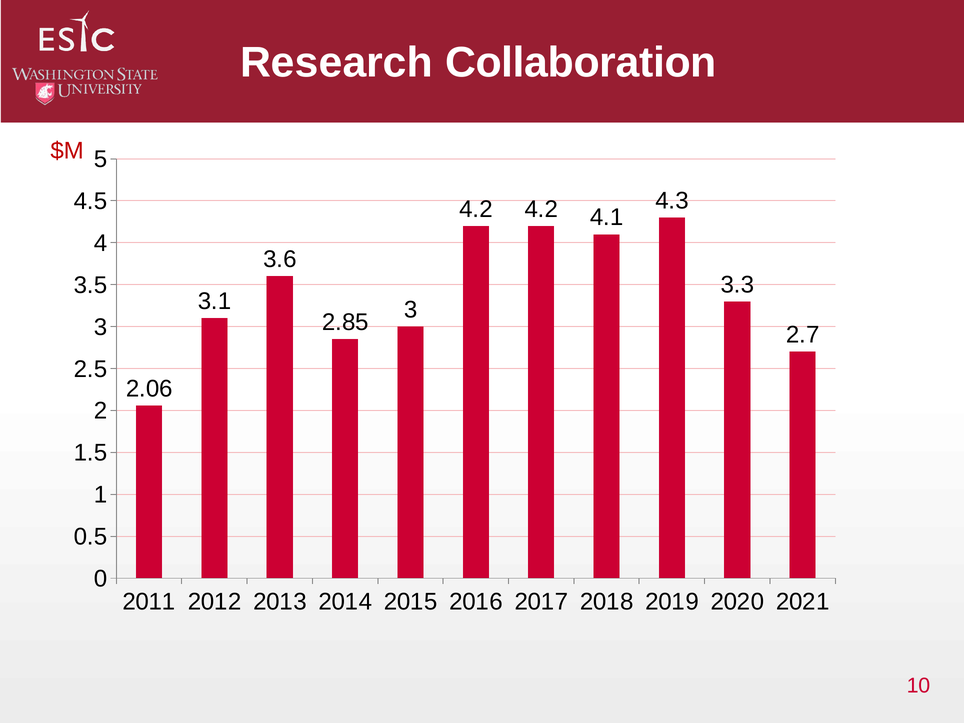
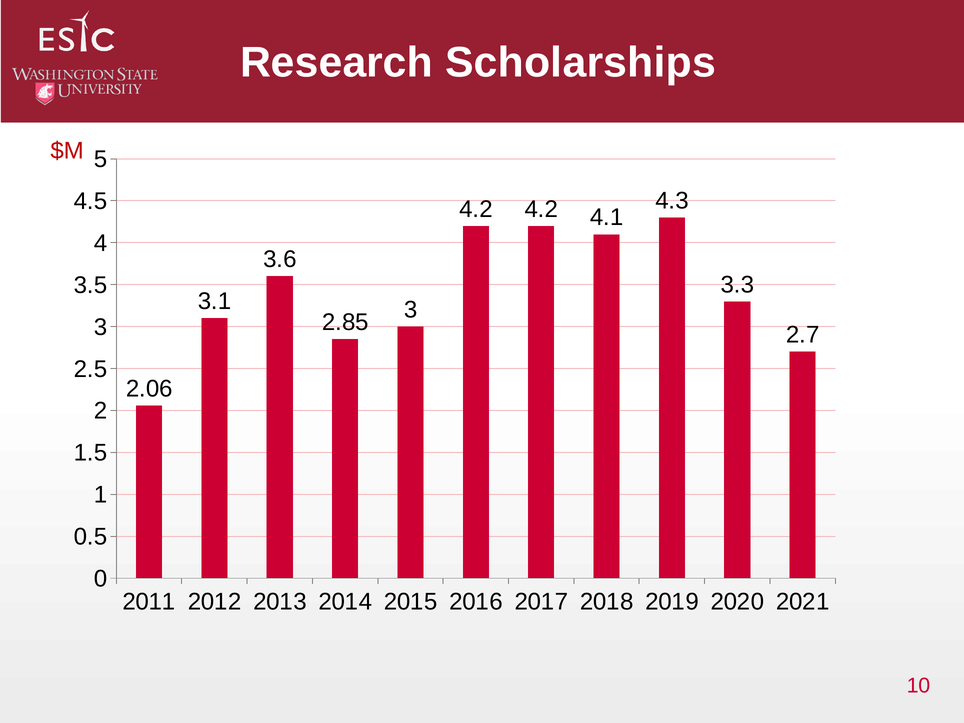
Collaboration: Collaboration -> Scholarships
